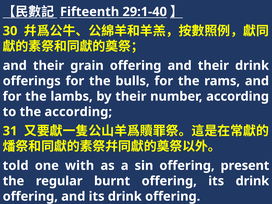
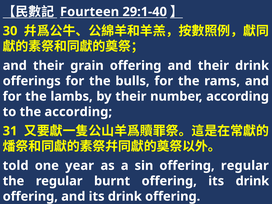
Fifteenth: Fifteenth -> Fourteen
with: with -> year
offering present: present -> regular
